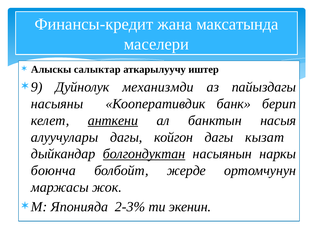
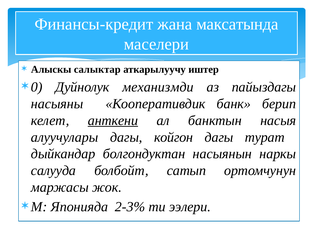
9: 9 -> 0
кызат: кызат -> турат
болгондуктан underline: present -> none
боюнча: боюнча -> салууда
жерде: жерде -> сатып
экенин: экенин -> ээлери
